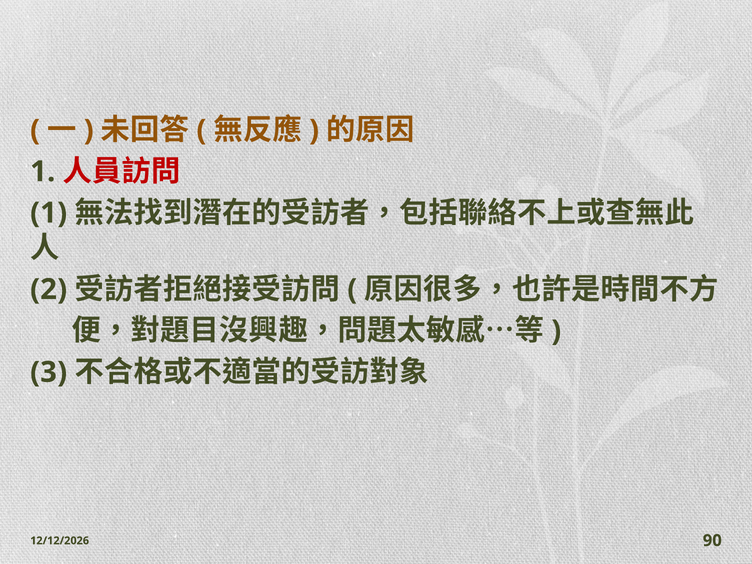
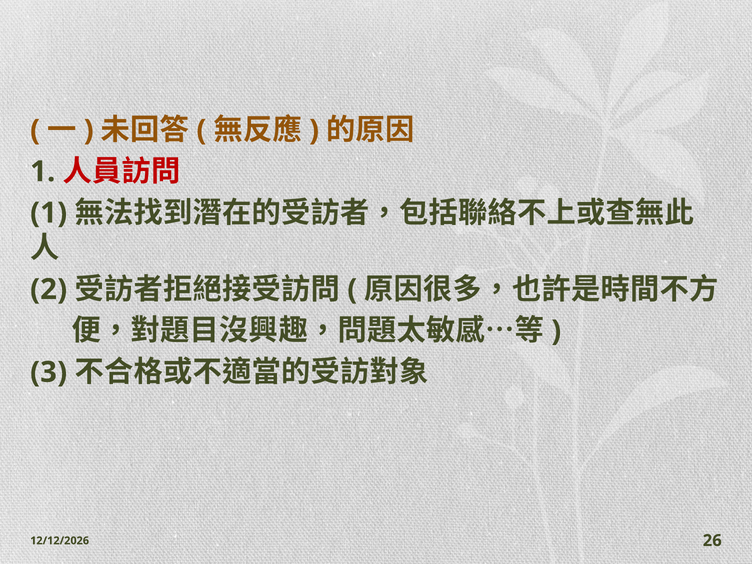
90: 90 -> 26
